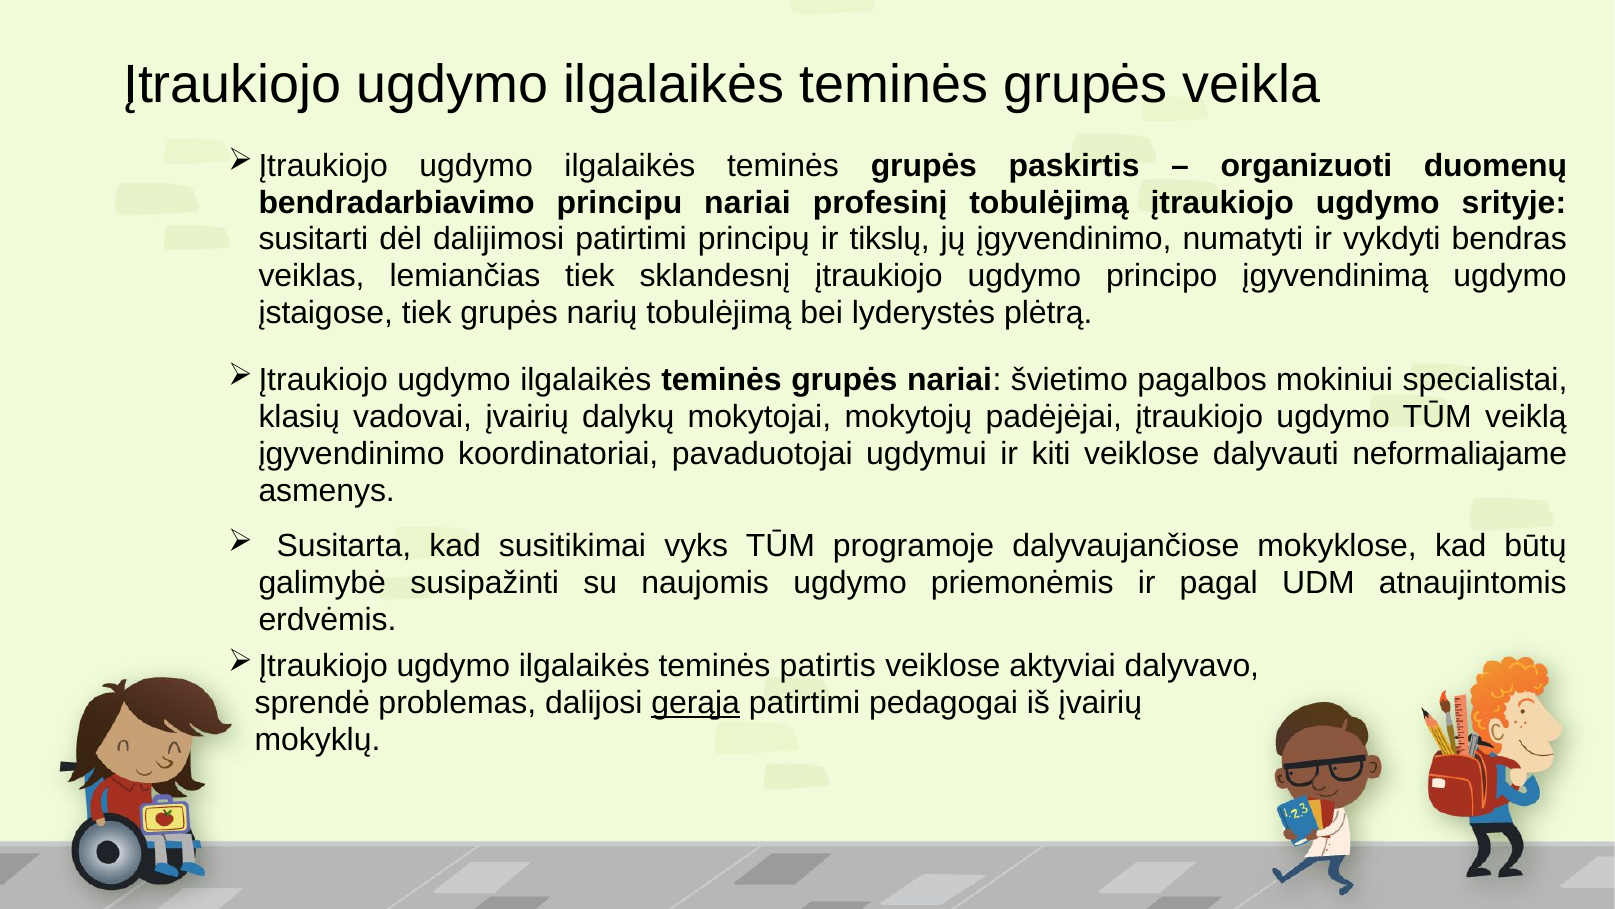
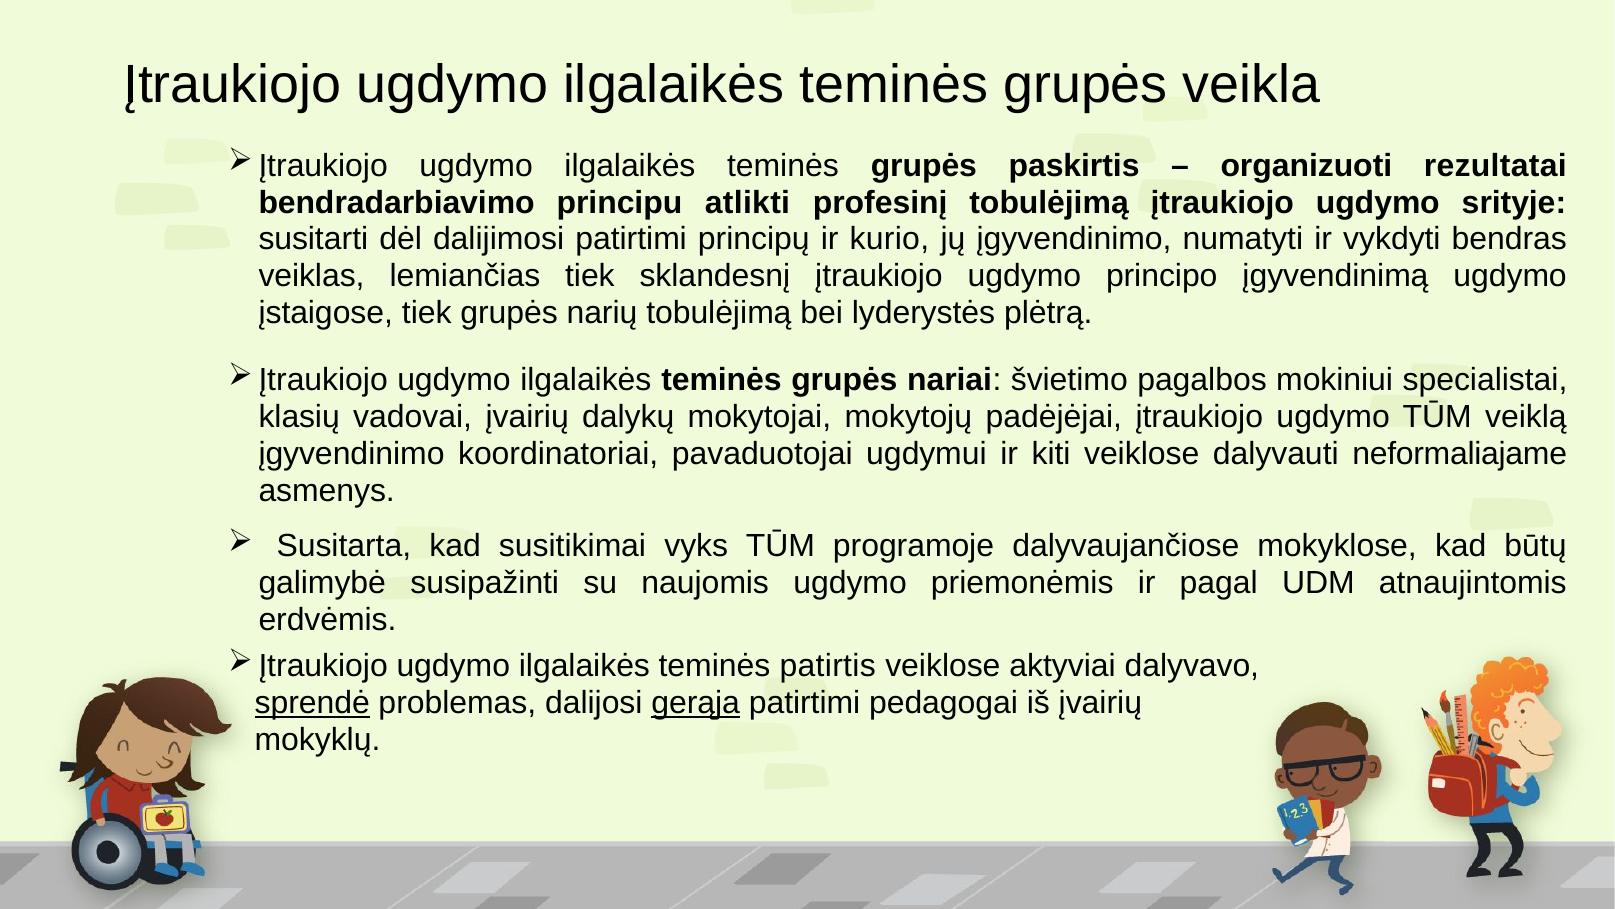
duomenų: duomenų -> rezultatai
principu nariai: nariai -> atlikti
tikslų: tikslų -> kurio
sprendė underline: none -> present
